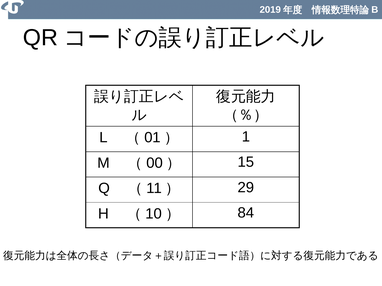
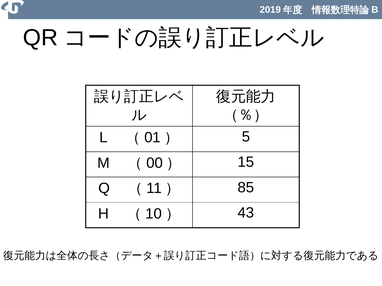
1: 1 -> 5
29: 29 -> 85
84: 84 -> 43
